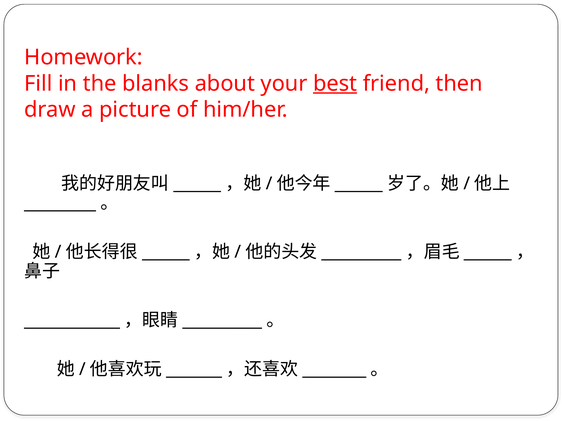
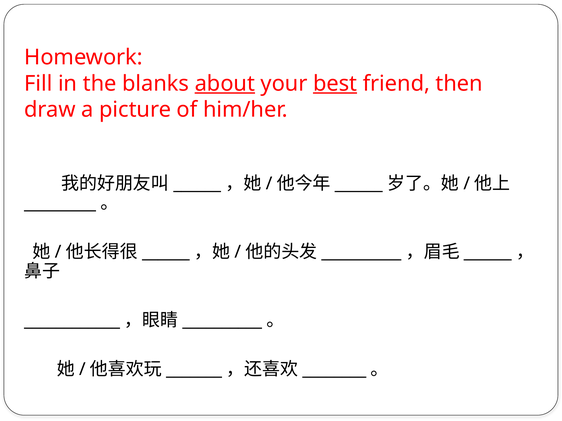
about underline: none -> present
